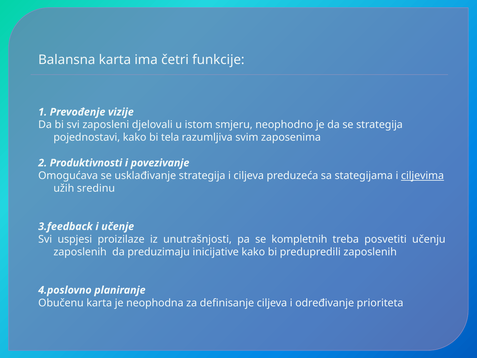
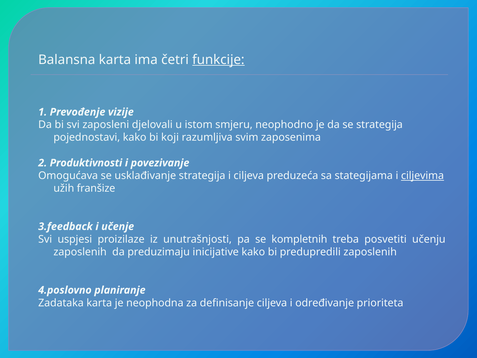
funkcije underline: none -> present
tela: tela -> koji
sredinu: sredinu -> franšize
Obučenu: Obučenu -> Zadataka
